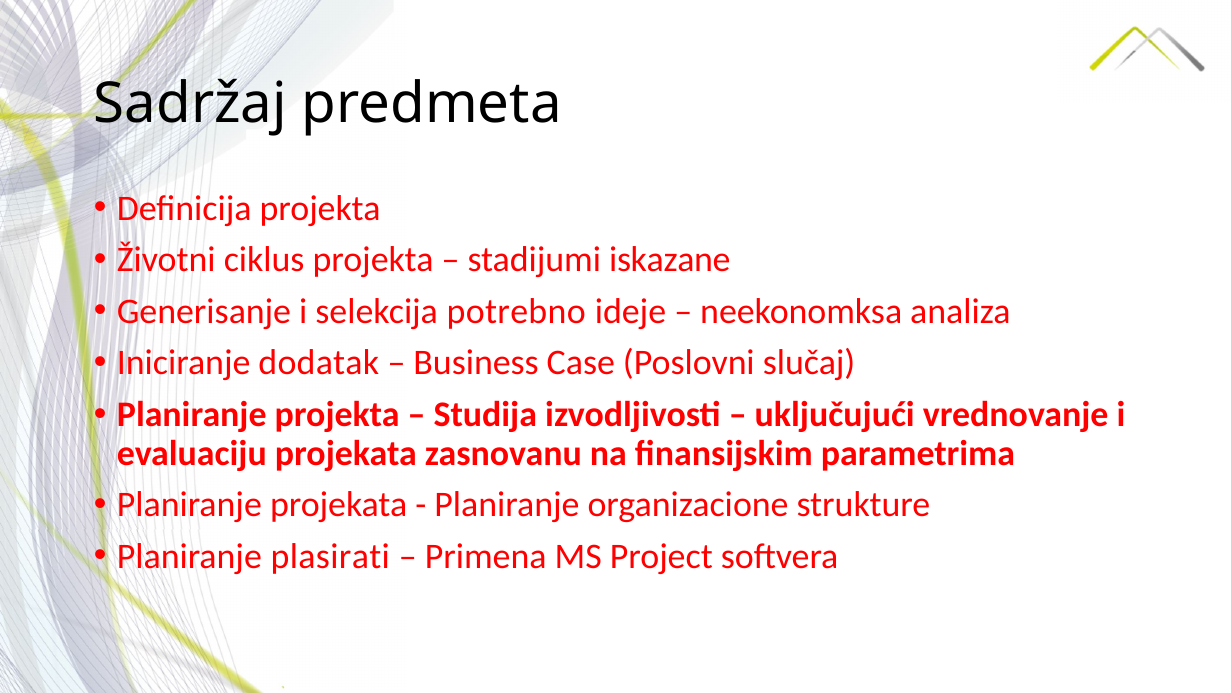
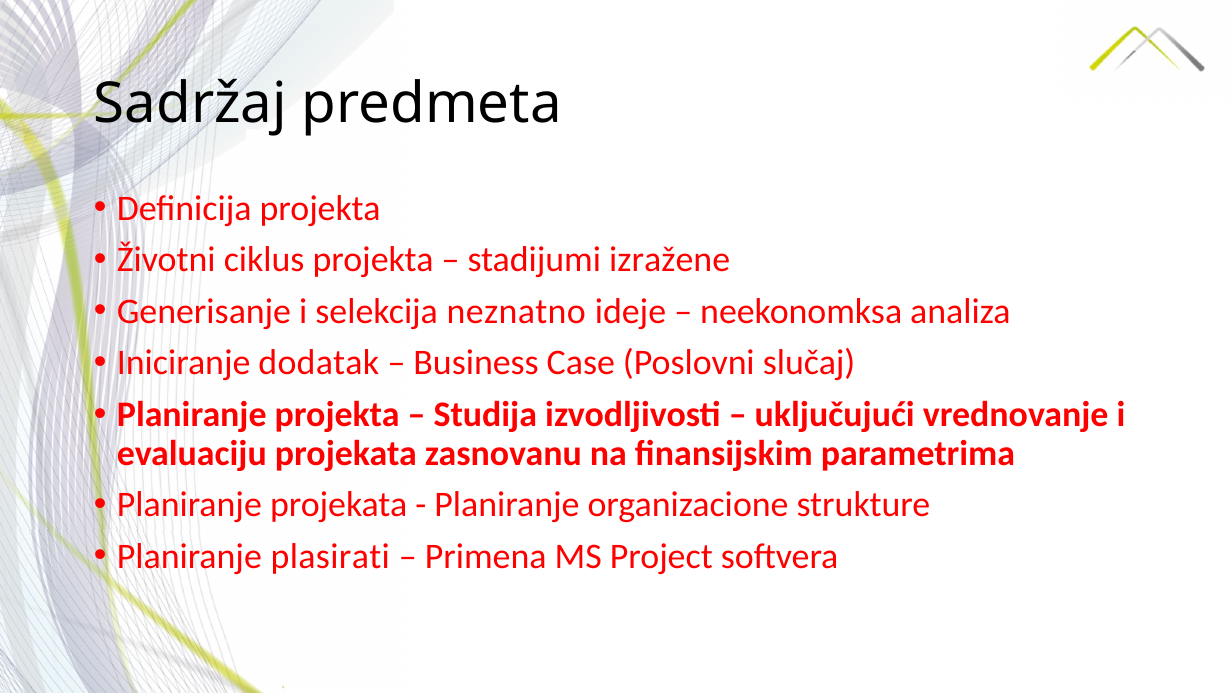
iskazane: iskazane -> izražene
potrebno: potrebno -> neznatno
